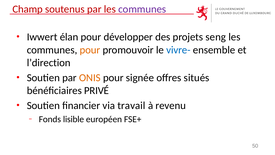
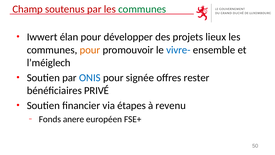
communes at (142, 9) colour: purple -> green
seng: seng -> lieux
l’direction: l’direction -> l’méiglech
ONIS colour: orange -> blue
situés: situés -> rester
travail: travail -> étapes
lisible: lisible -> anere
